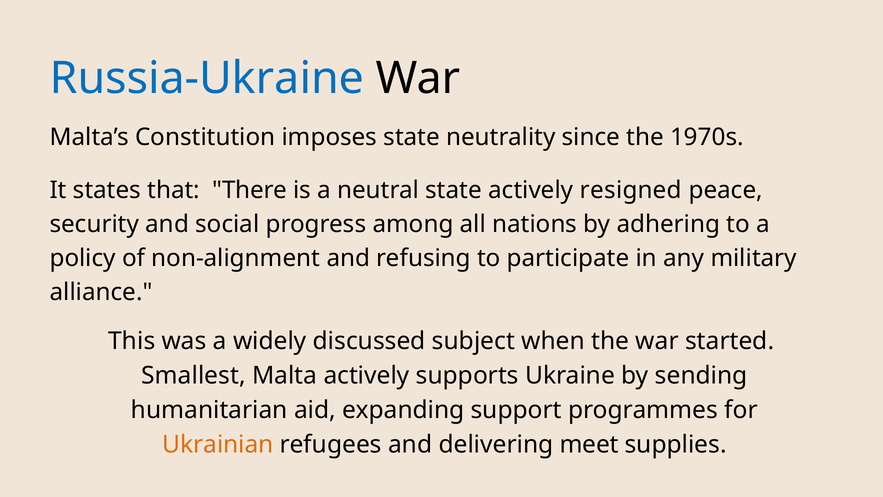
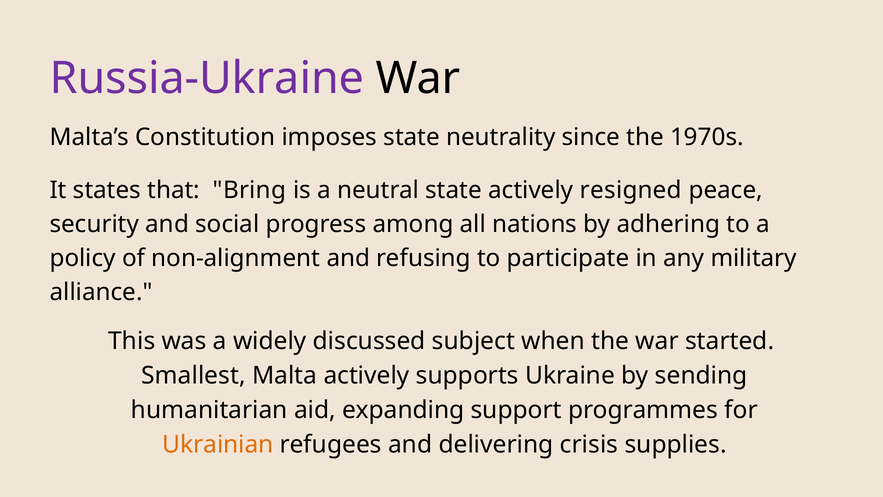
Russia-Ukraine colour: blue -> purple
There: There -> Bring
meet: meet -> crisis
